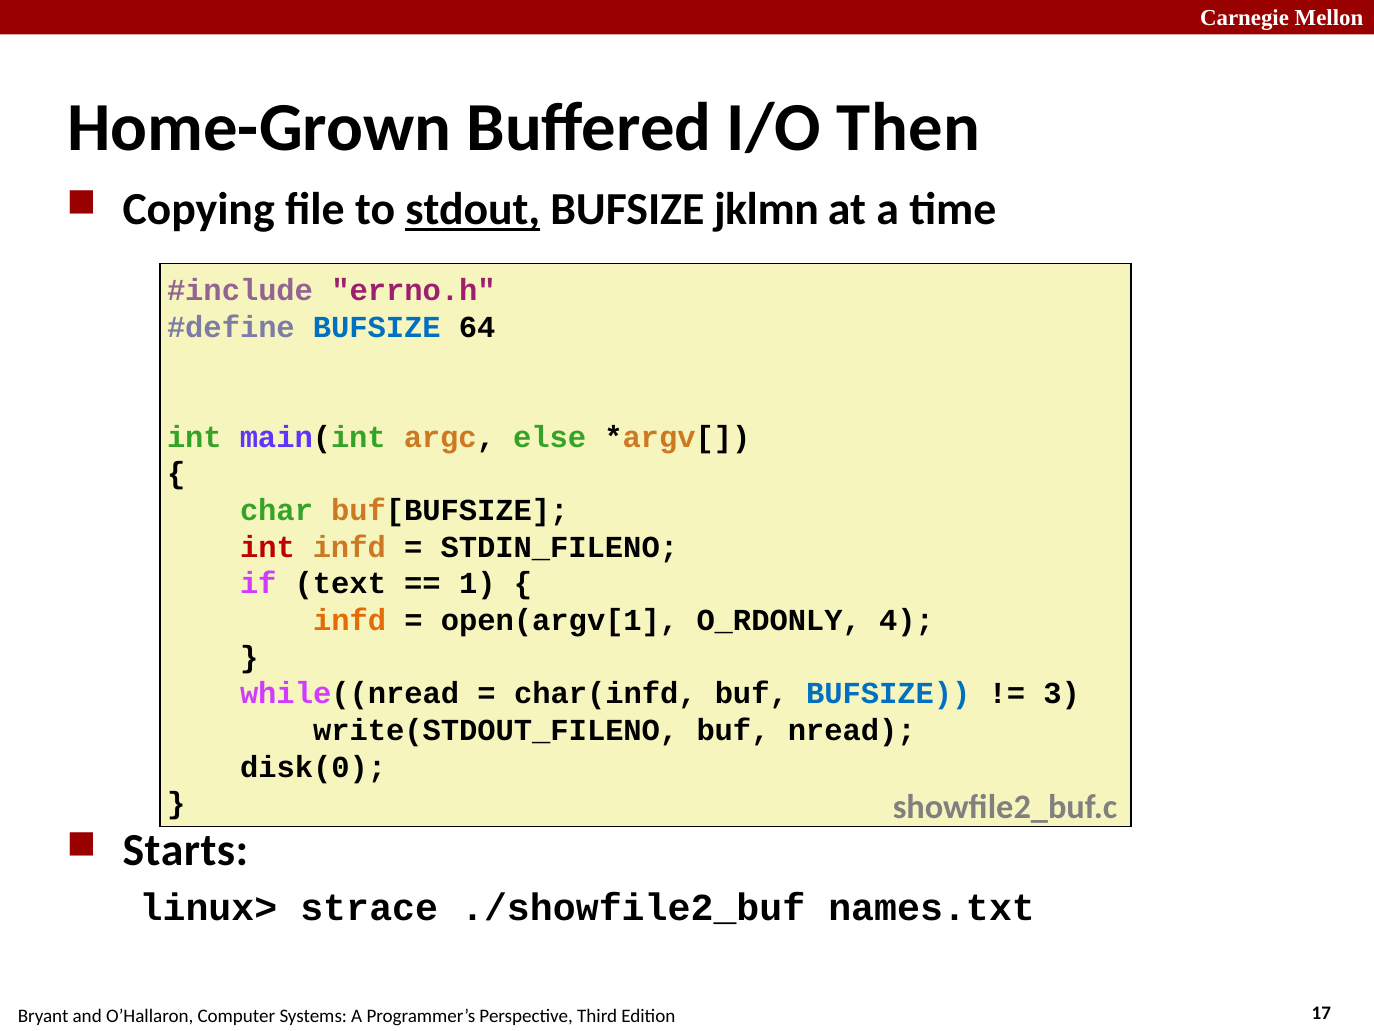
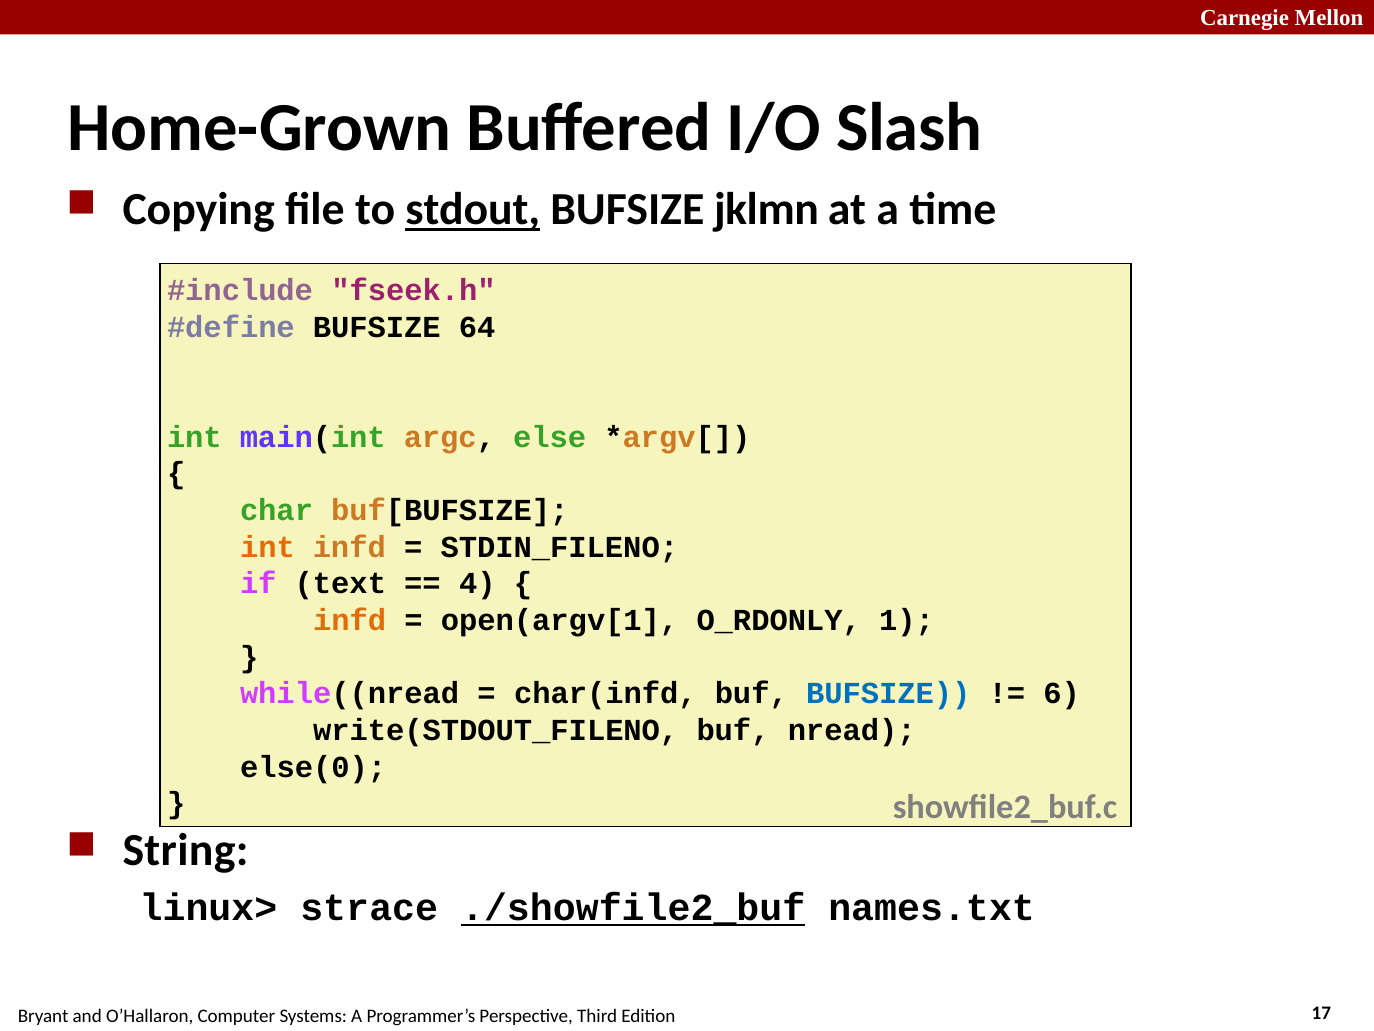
Then: Then -> Slash
errno.h: errno.h -> fseek.h
BUFSIZE at (377, 327) colour: blue -> black
int at (268, 547) colour: red -> orange
1: 1 -> 4
4: 4 -> 1
3: 3 -> 6
disk(0: disk(0 -> else(0
Starts: Starts -> String
./showfile2_buf underline: none -> present
